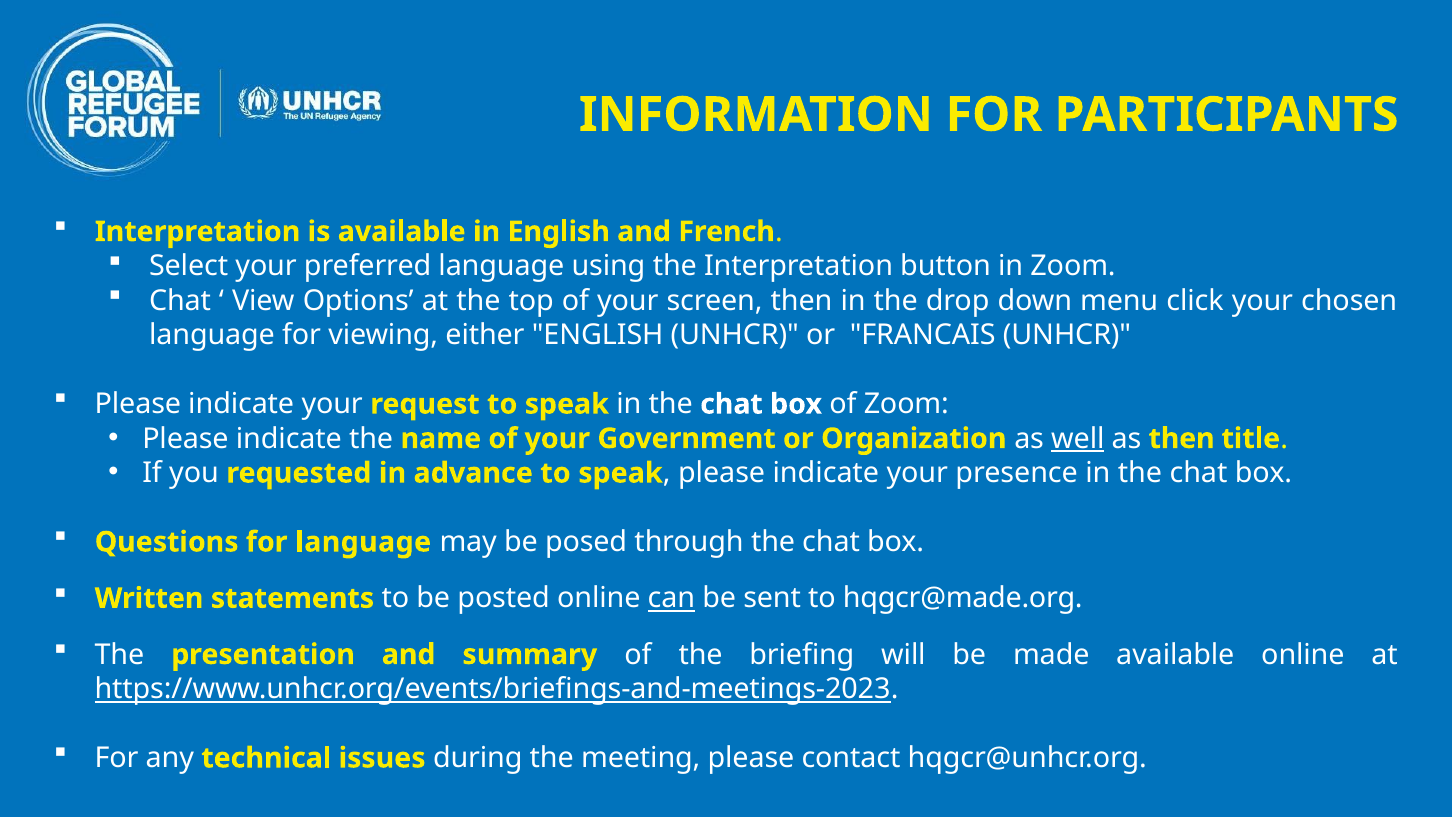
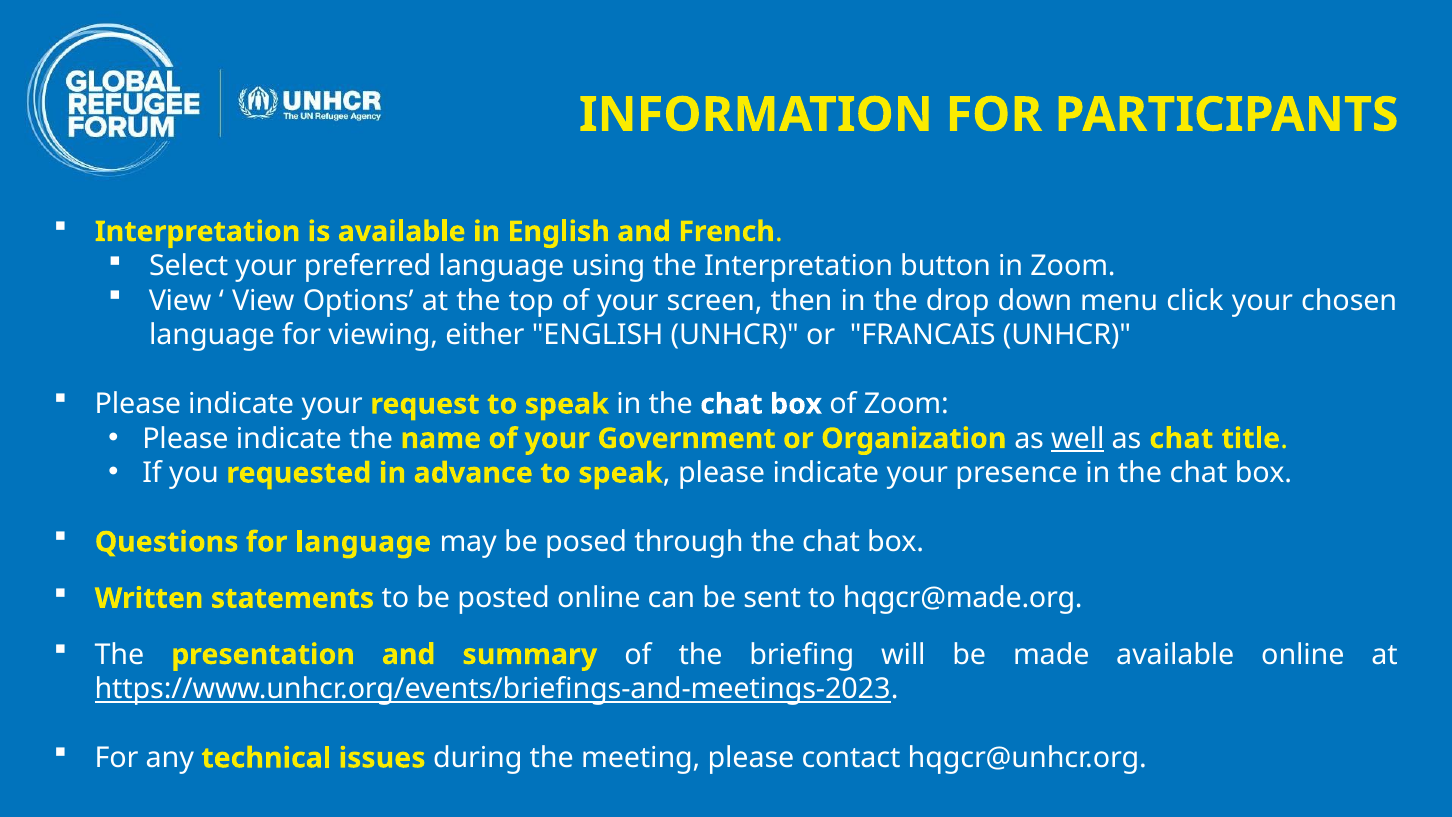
Chat at (180, 301): Chat -> View
as then: then -> chat
can underline: present -> none
